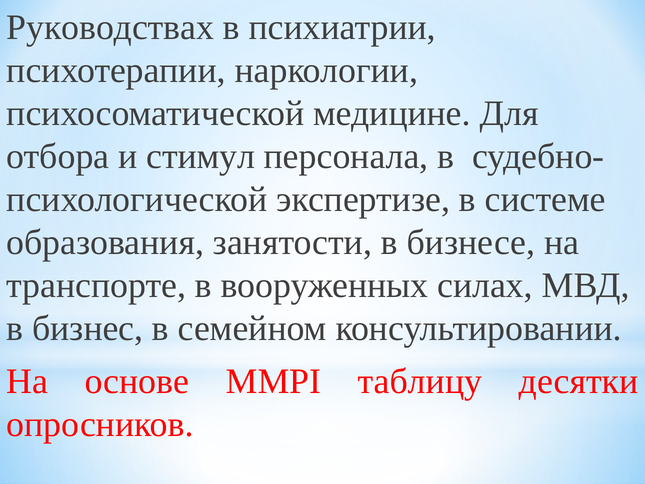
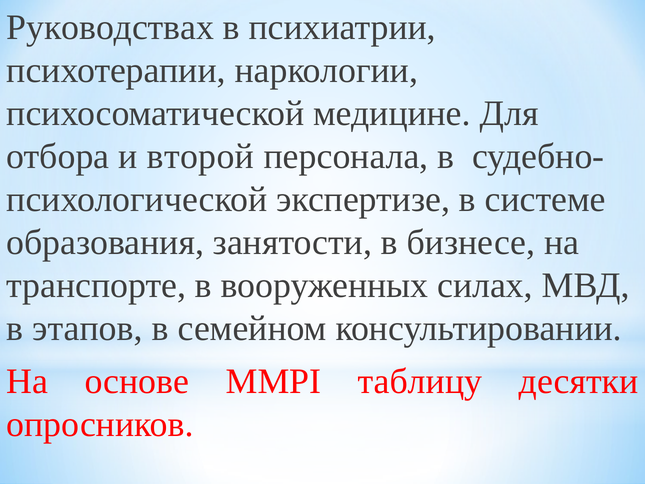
стимул: стимул -> второй
бизнес: бизнес -> этапов
